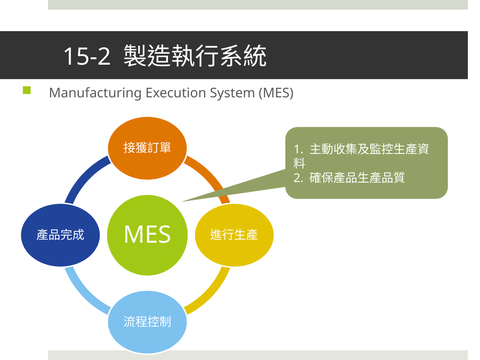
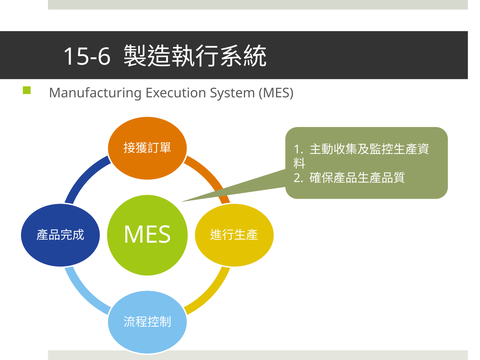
15-2: 15-2 -> 15-6
